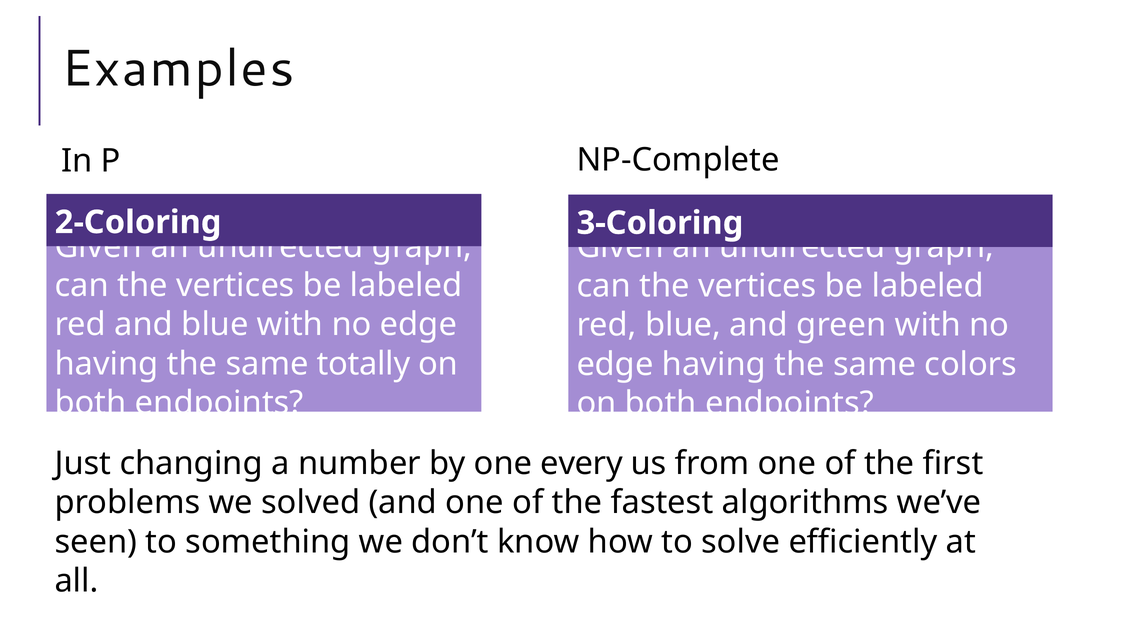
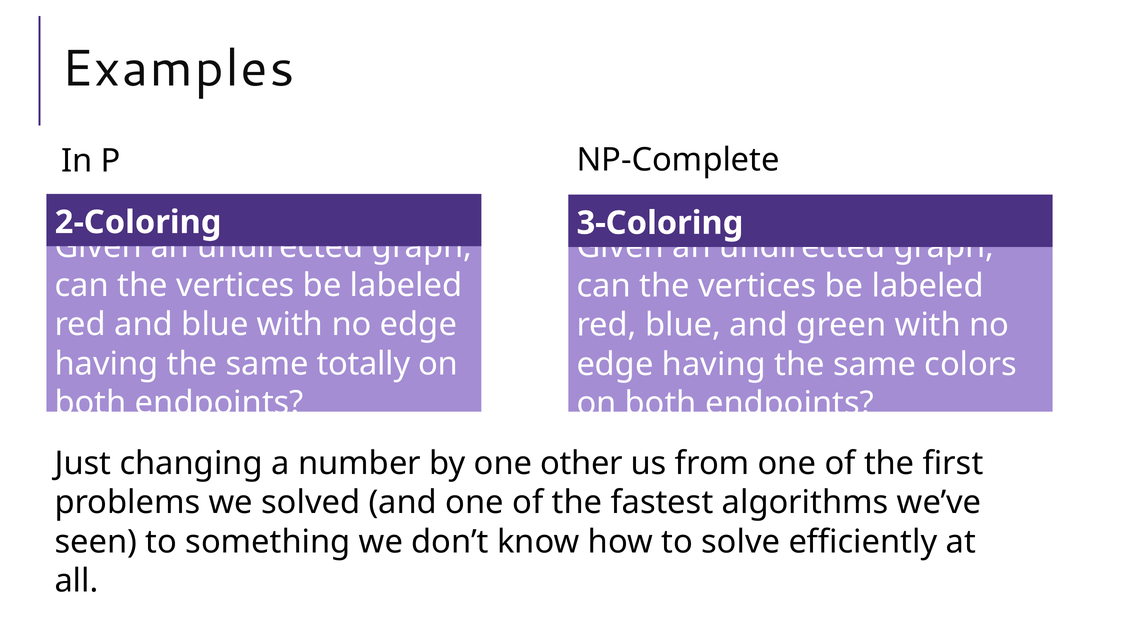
every: every -> other
